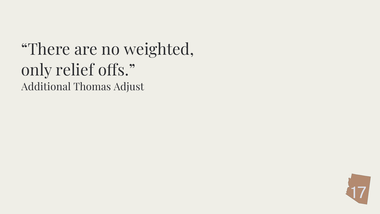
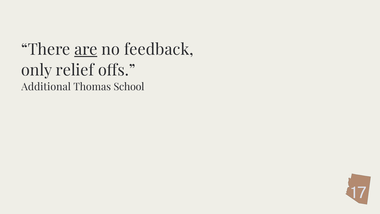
are underline: none -> present
weighted: weighted -> feedback
Adjust: Adjust -> School
